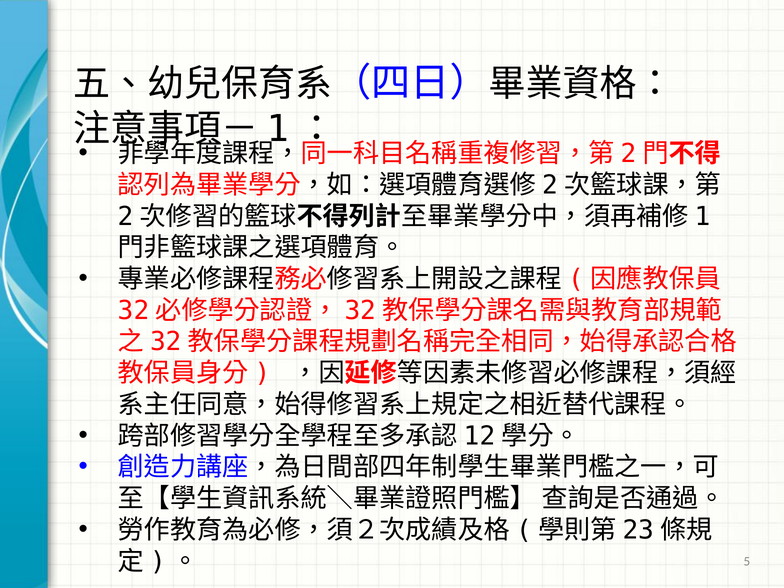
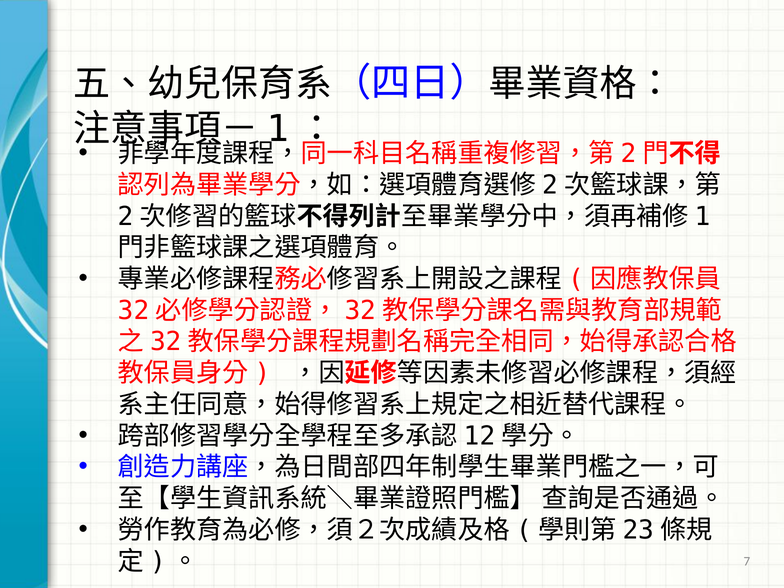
5: 5 -> 7
